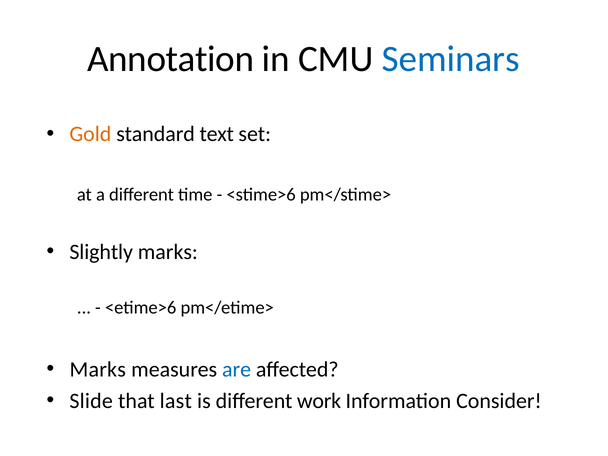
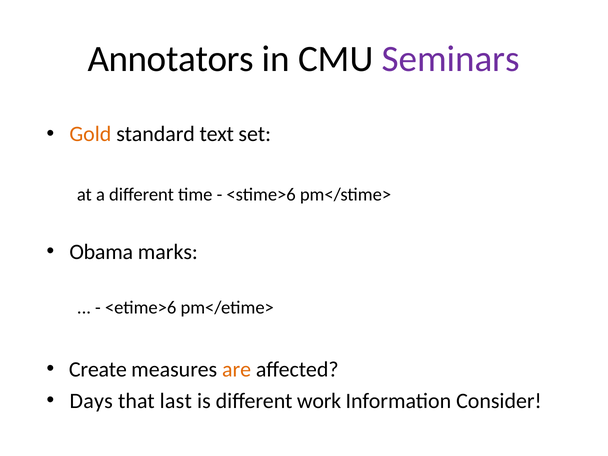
Annotation: Annotation -> Annotators
Seminars colour: blue -> purple
Slightly: Slightly -> Obama
Marks at (98, 369): Marks -> Create
are colour: blue -> orange
Slide: Slide -> Days
